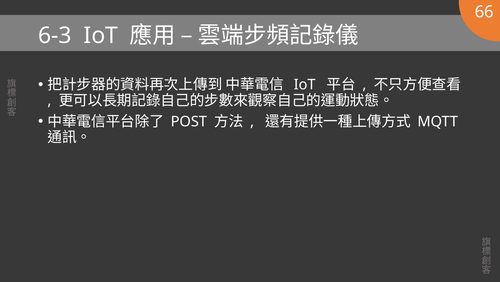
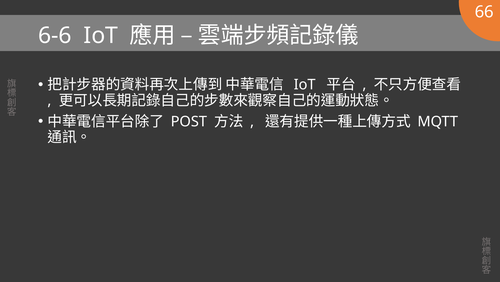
6-3: 6-3 -> 6-6
